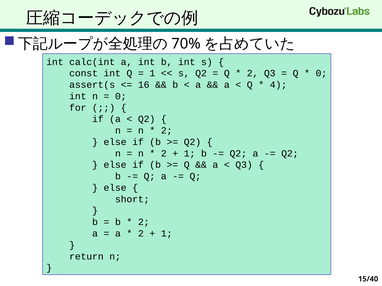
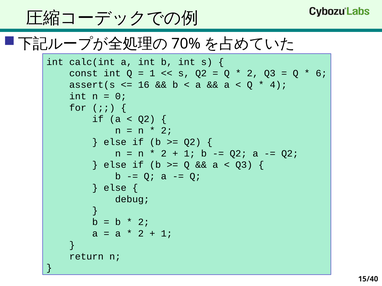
0 at (321, 73): 0 -> 6
short: short -> debug
